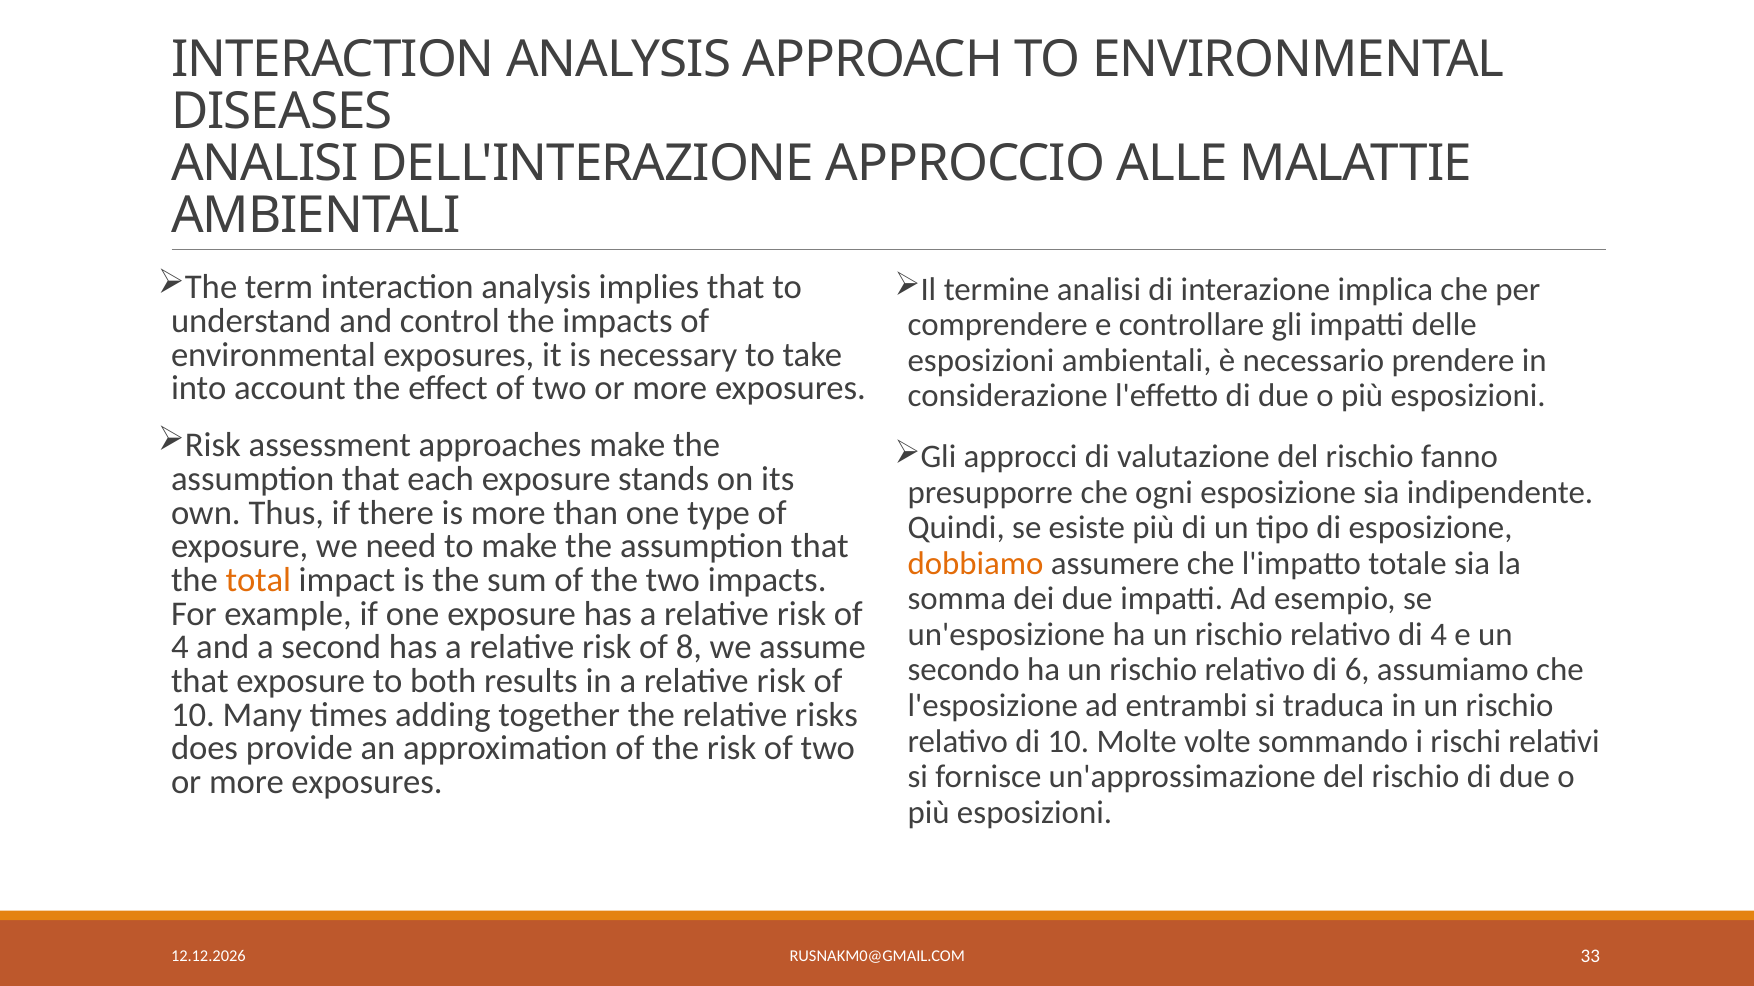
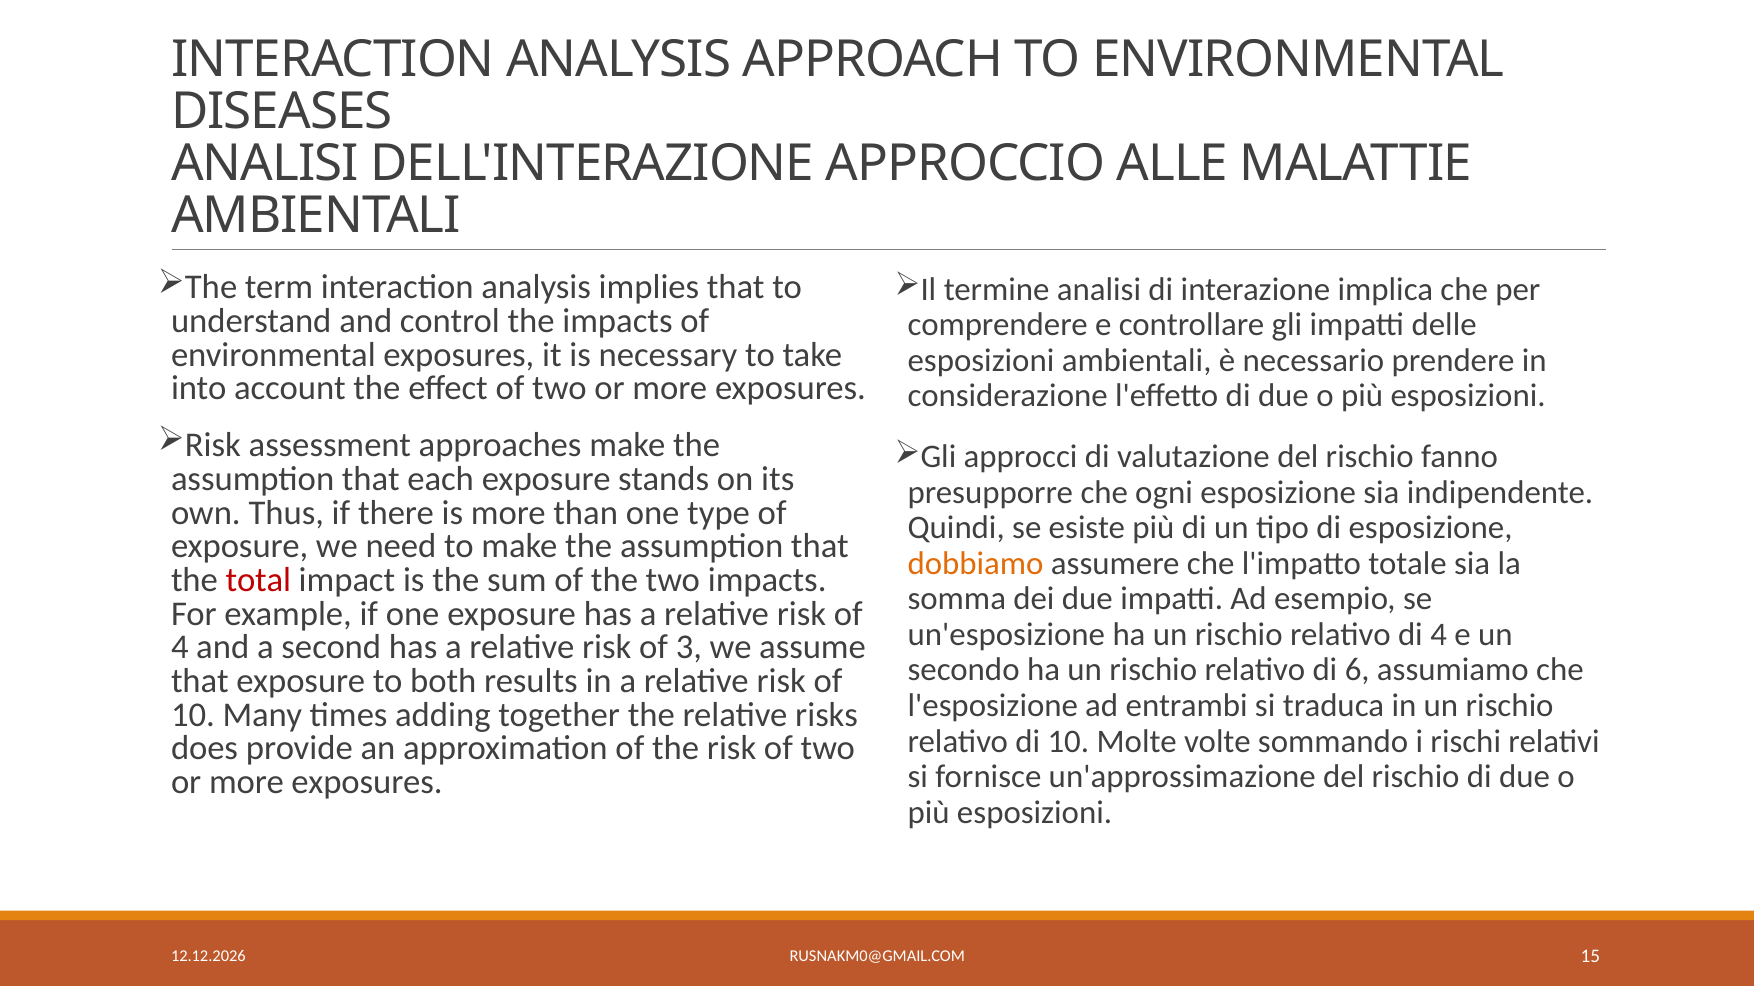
total colour: orange -> red
8: 8 -> 3
33: 33 -> 15
